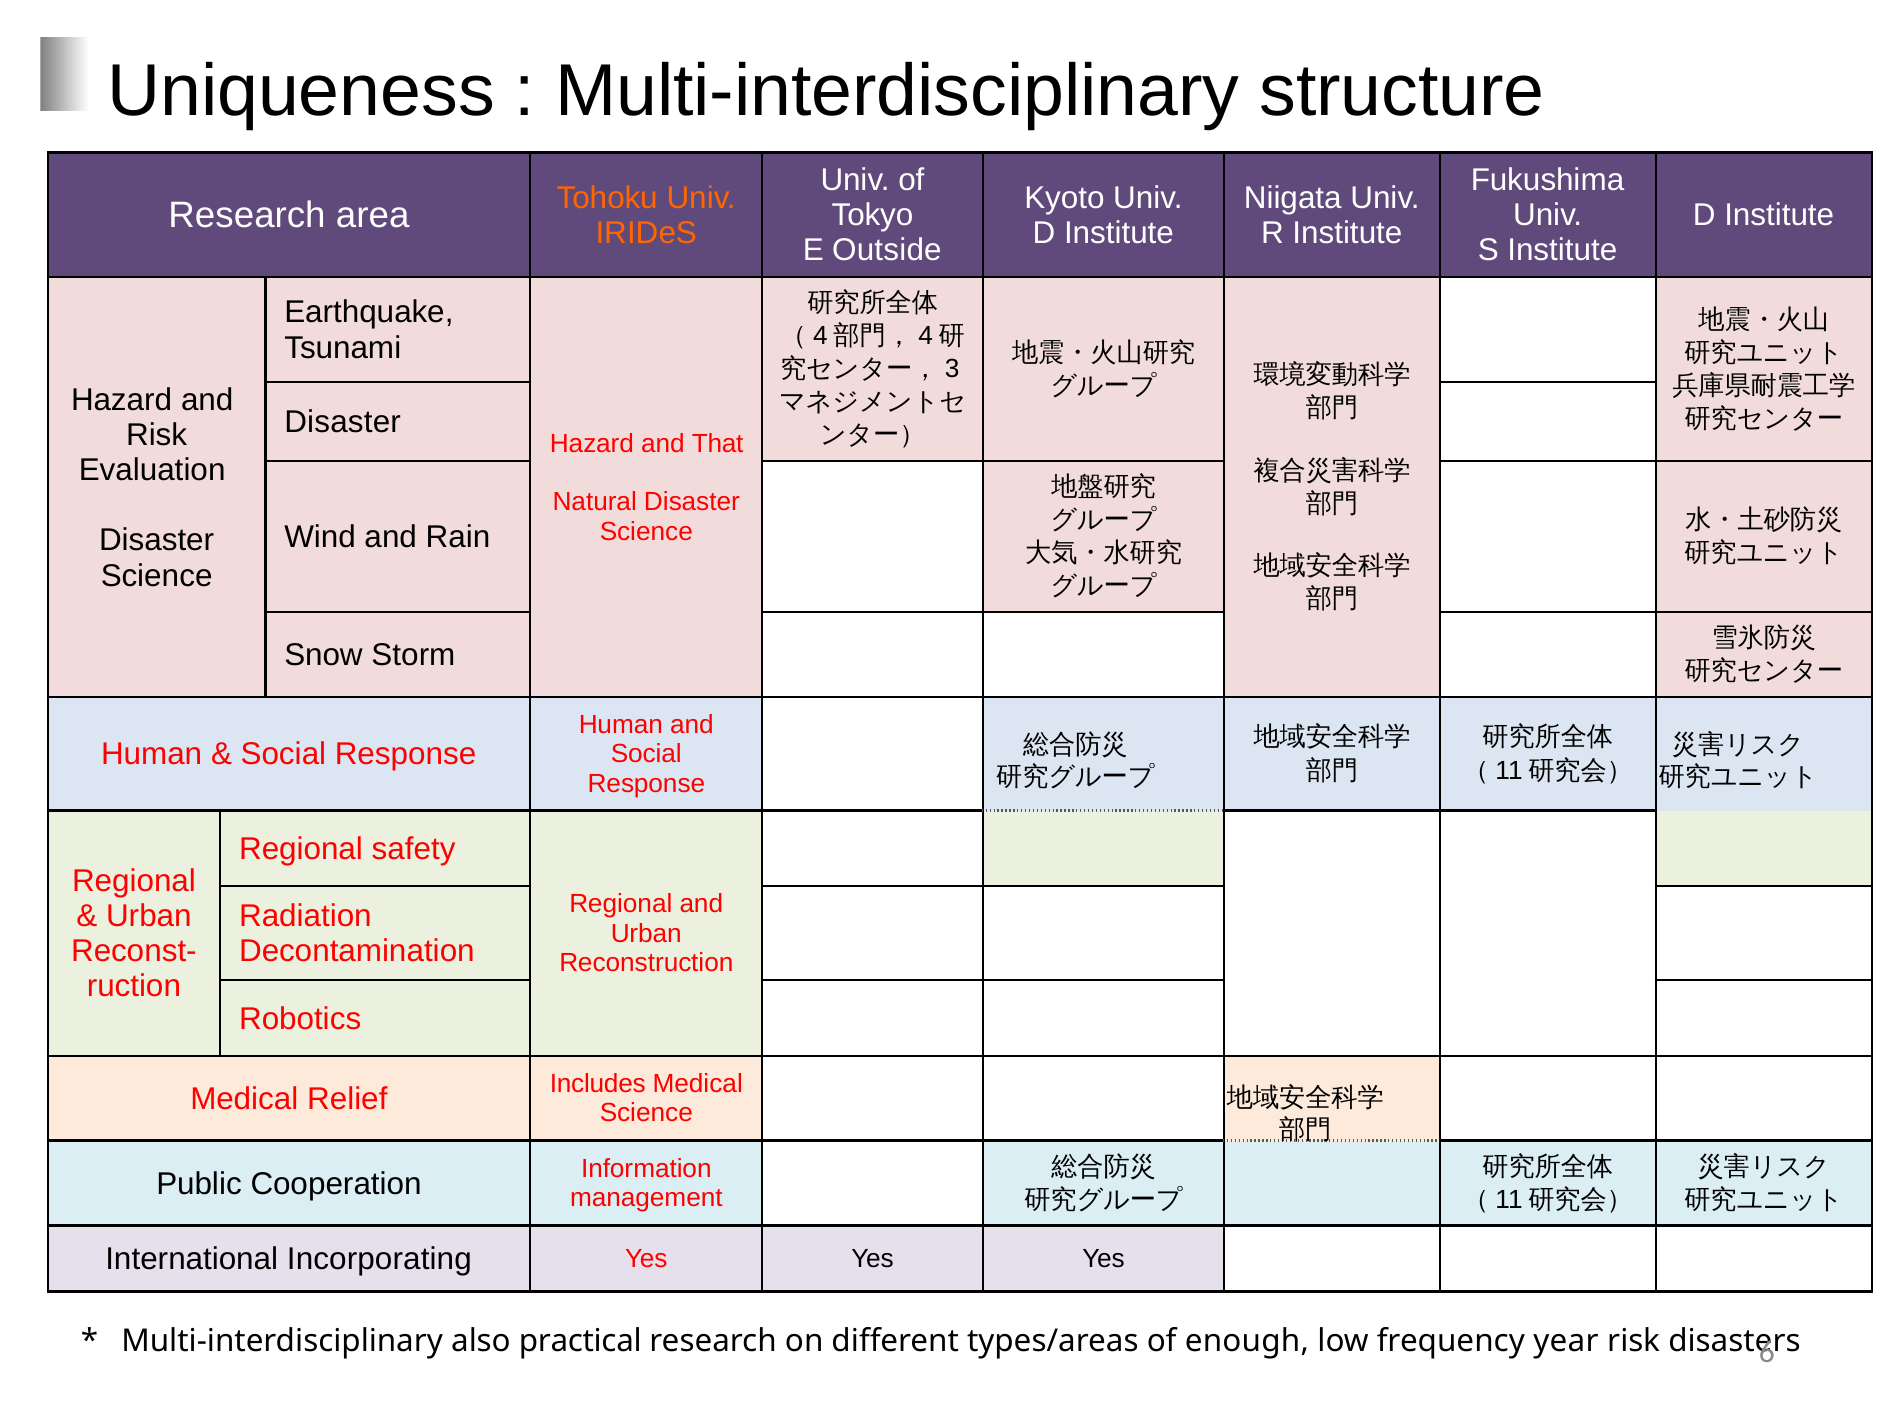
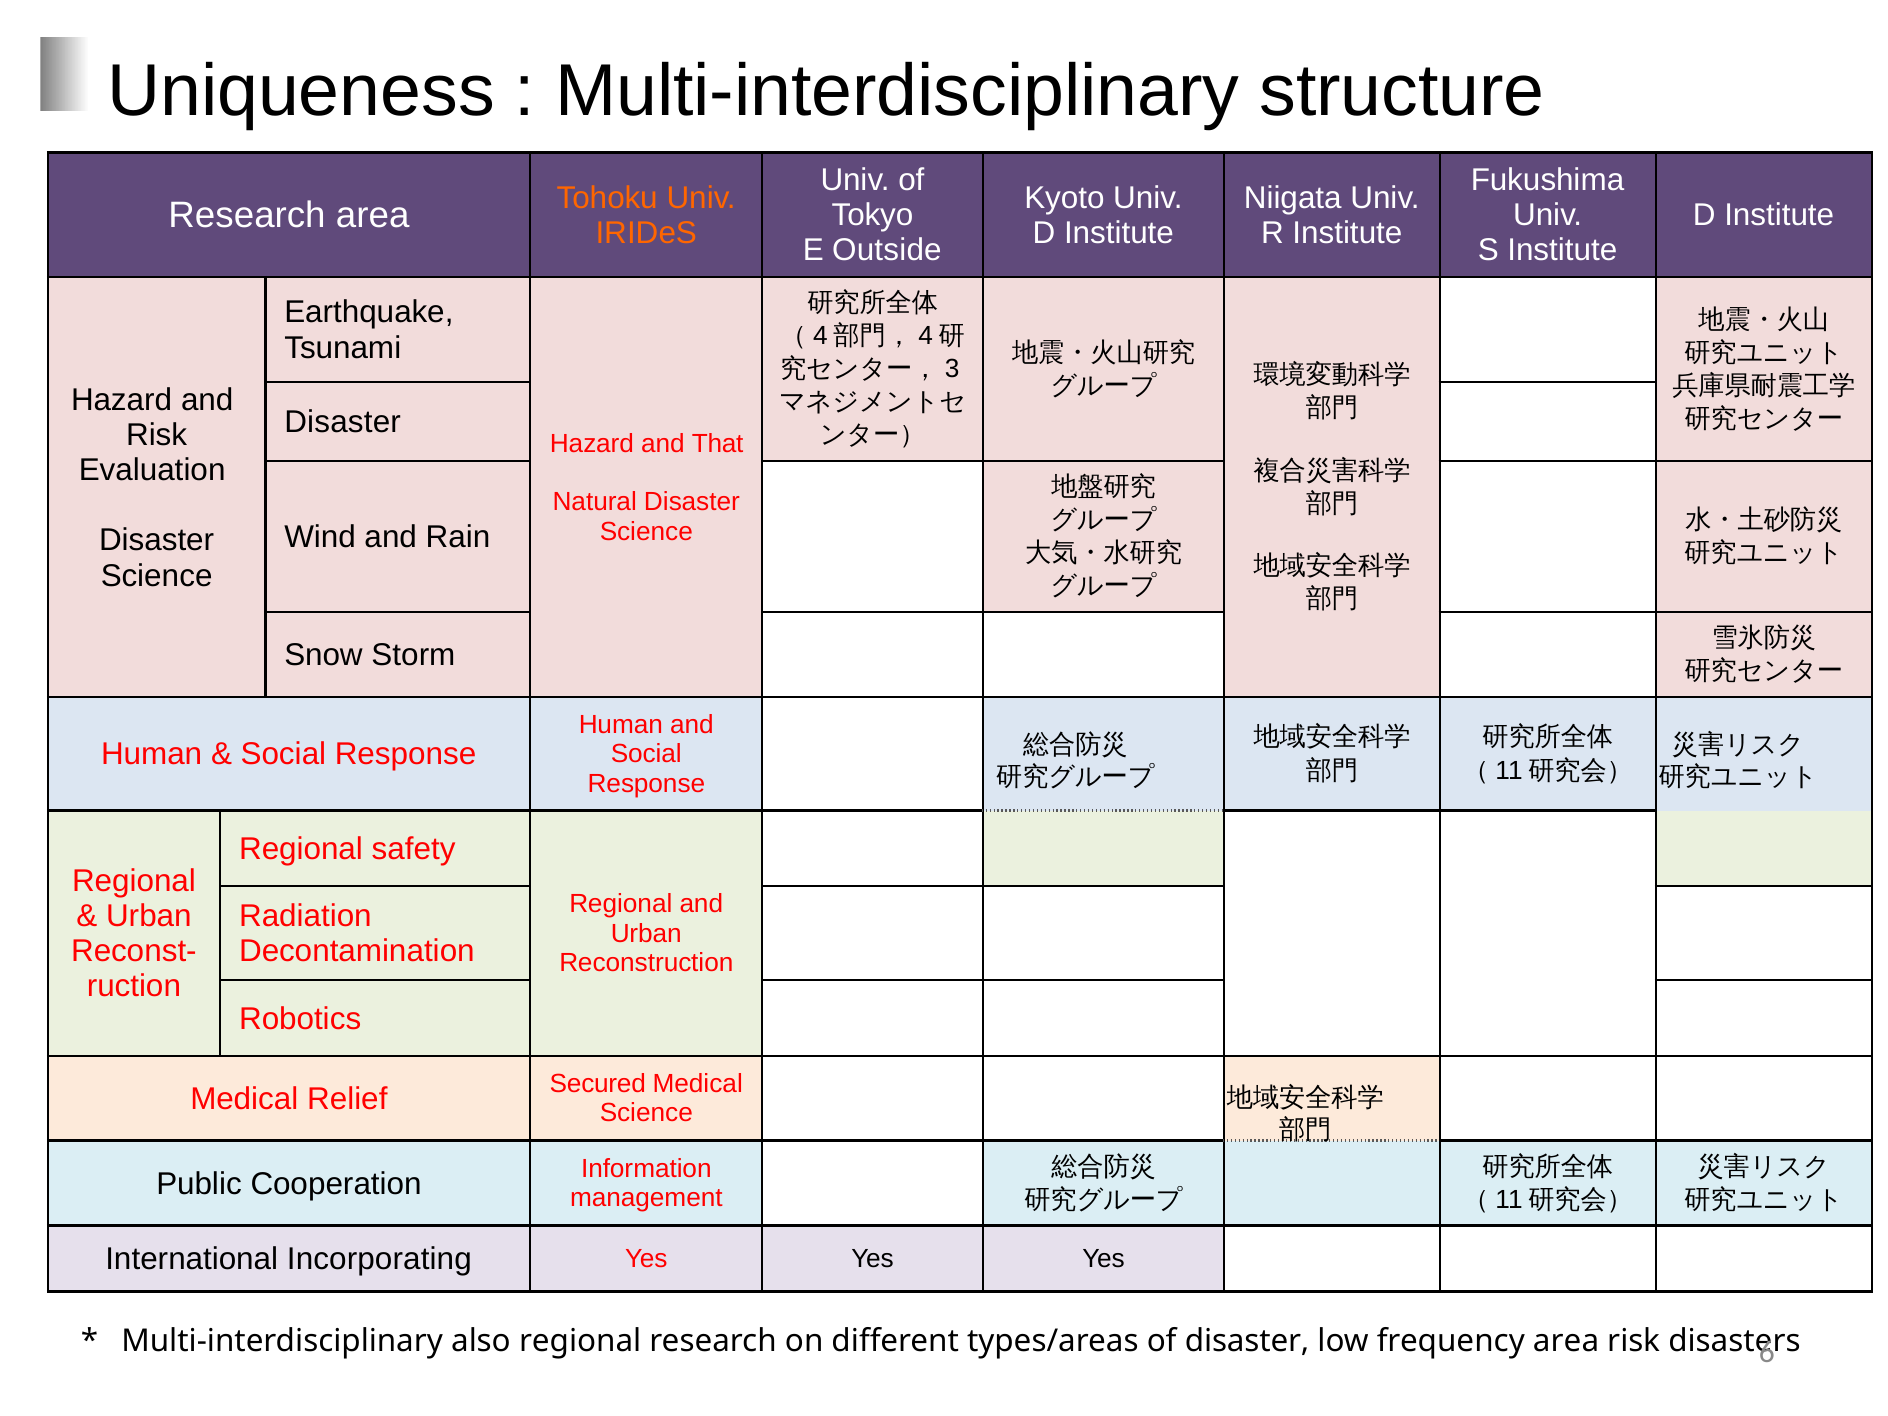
Includes: Includes -> Secured
also practical: practical -> regional
of enough: enough -> disaster
frequency year: year -> area
